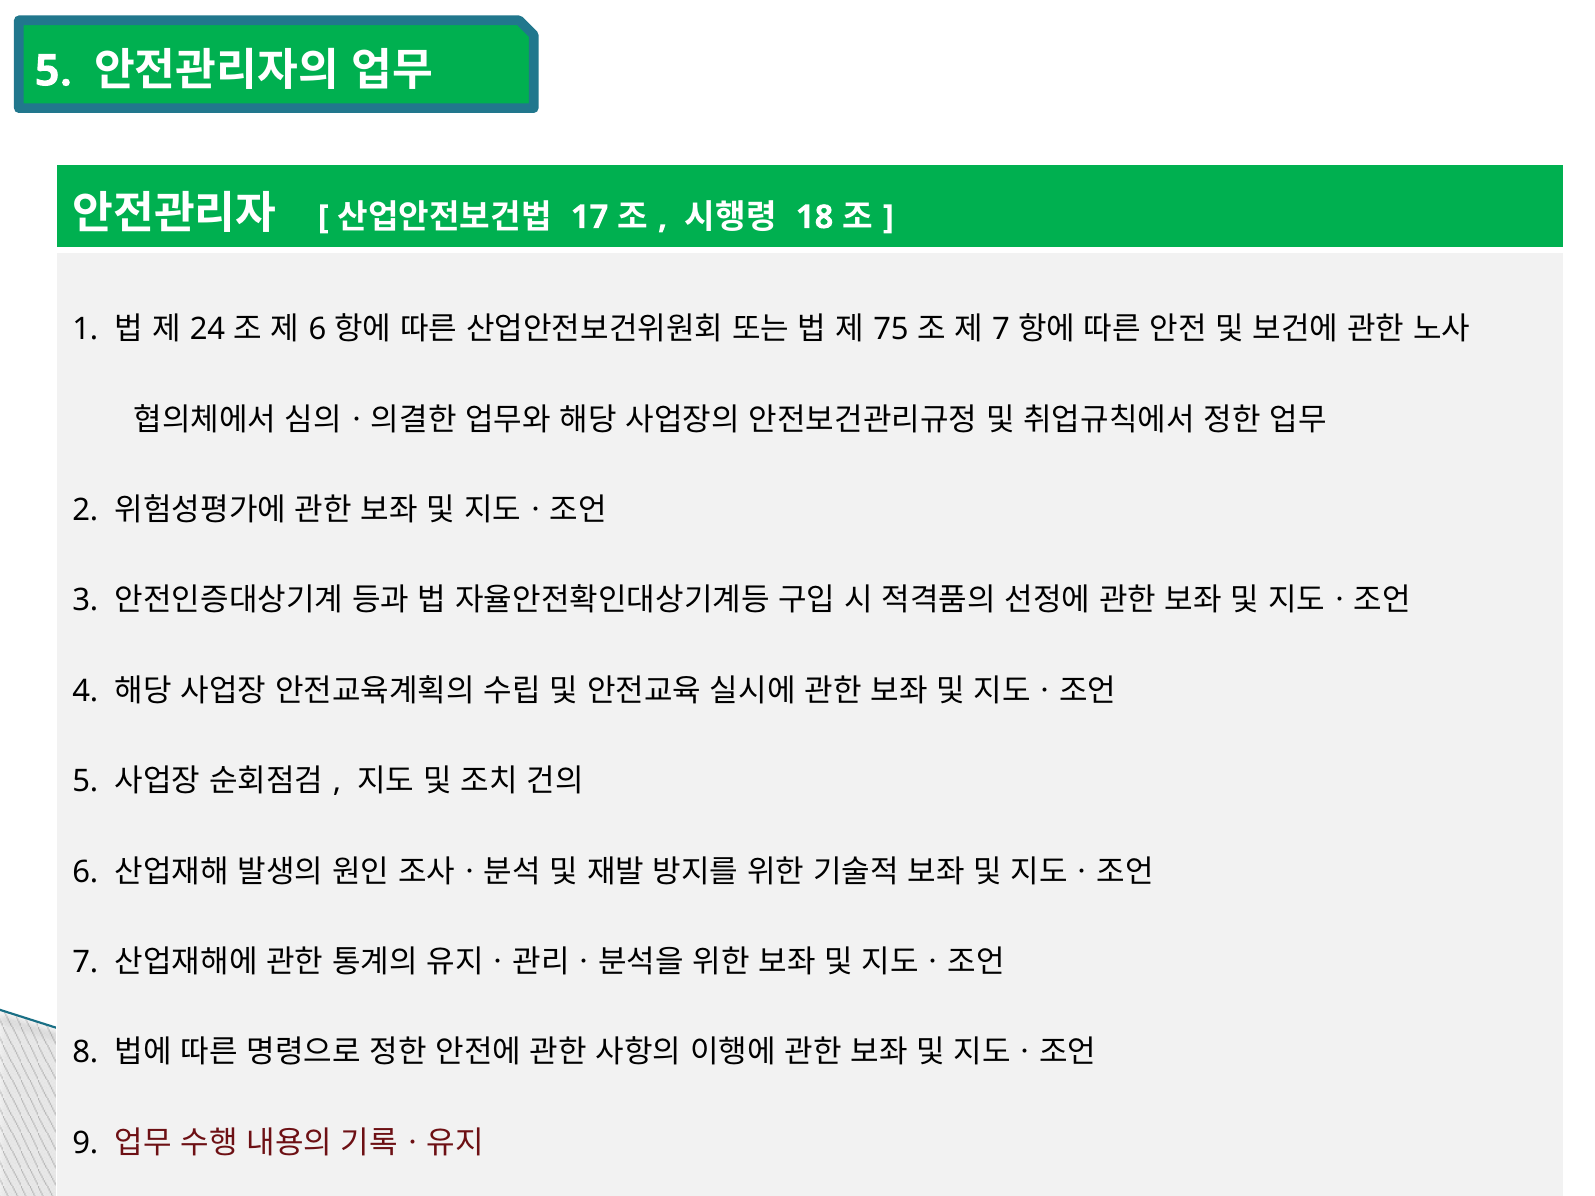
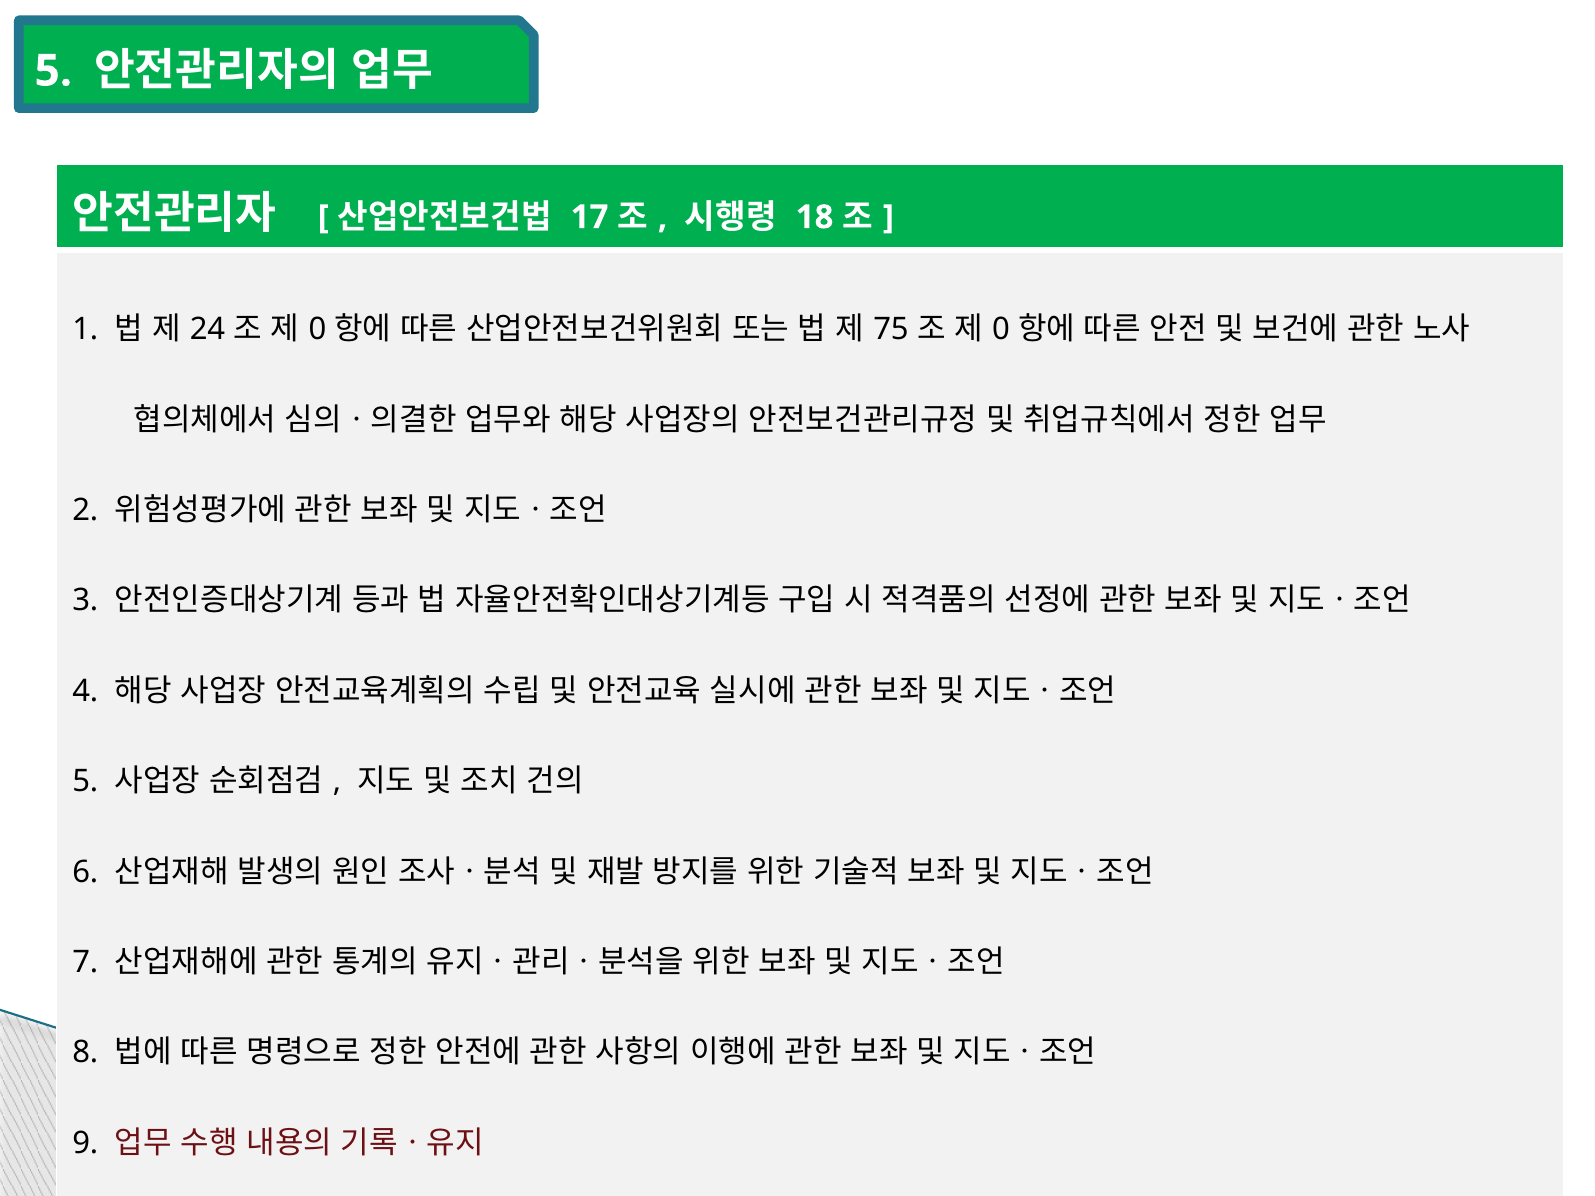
6 at (317, 330): 6 -> 0
7 at (1001, 330): 7 -> 0
